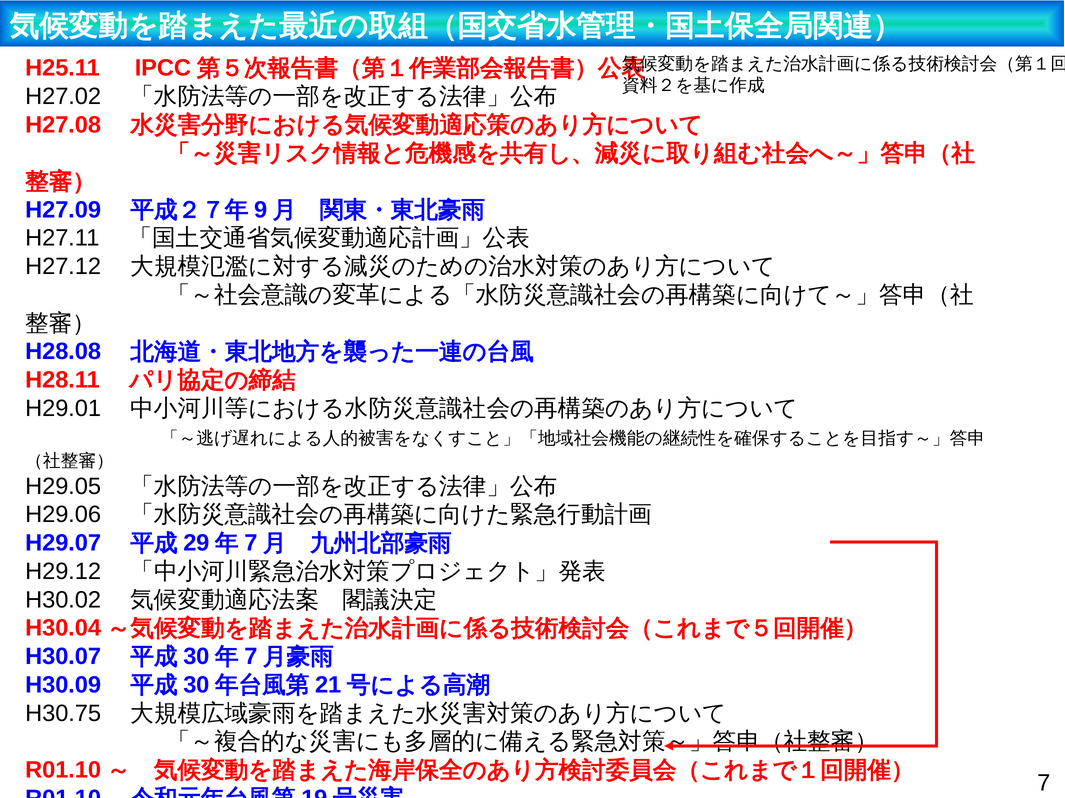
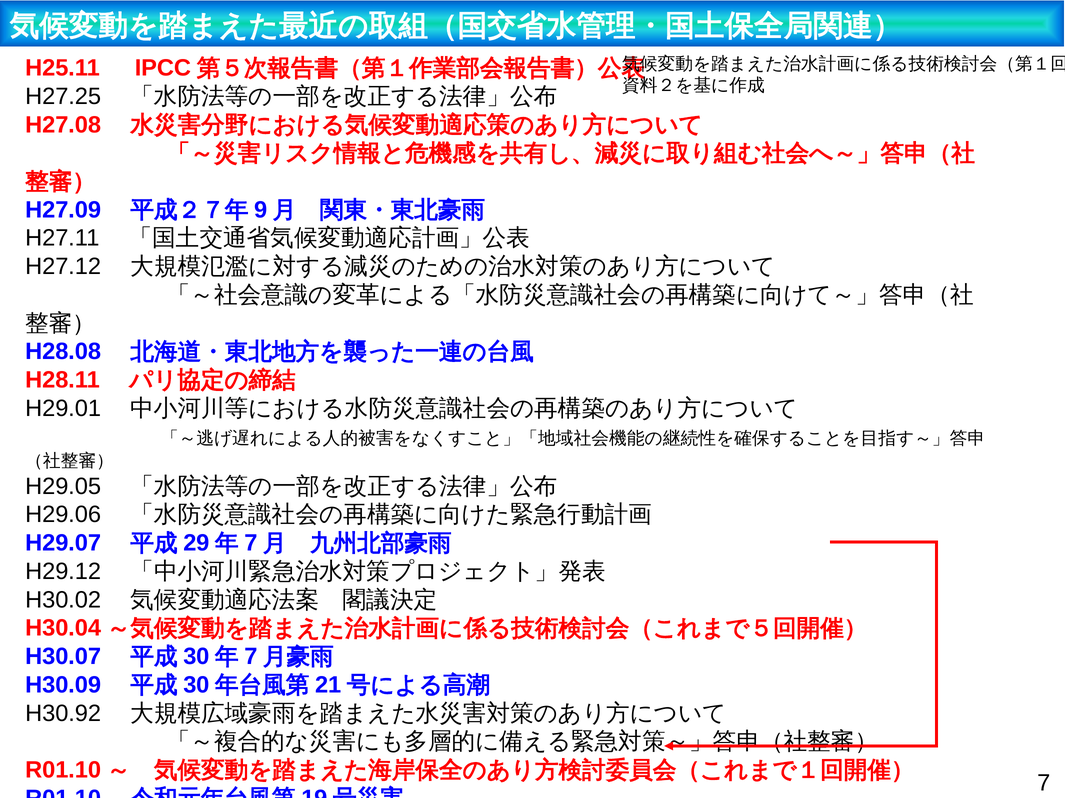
H27.02: H27.02 -> H27.25
H30.75: H30.75 -> H30.92
